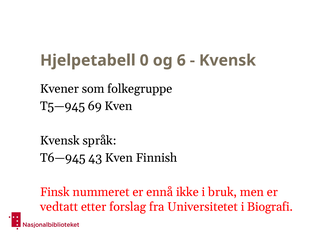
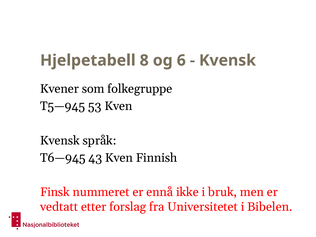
0: 0 -> 8
69: 69 -> 53
Biografi: Biografi -> Bibelen
